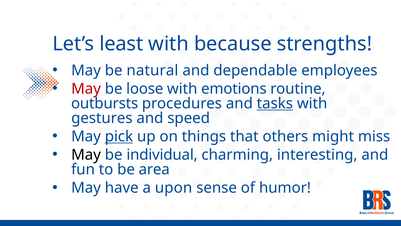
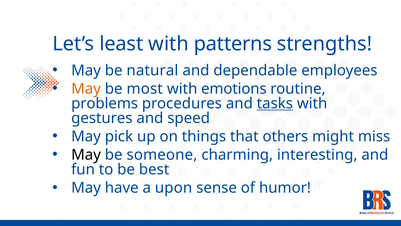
because: because -> patterns
May at (86, 89) colour: red -> orange
loose: loose -> most
outbursts: outbursts -> problems
pick underline: present -> none
individual: individual -> someone
area: area -> best
